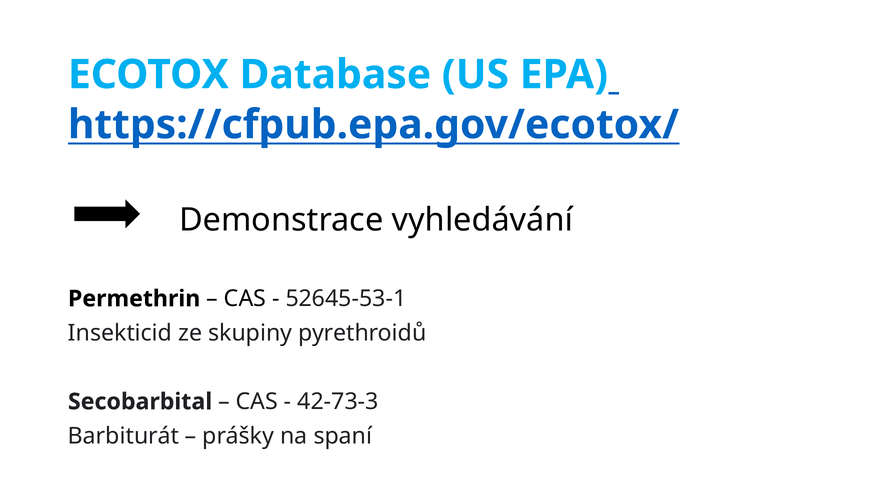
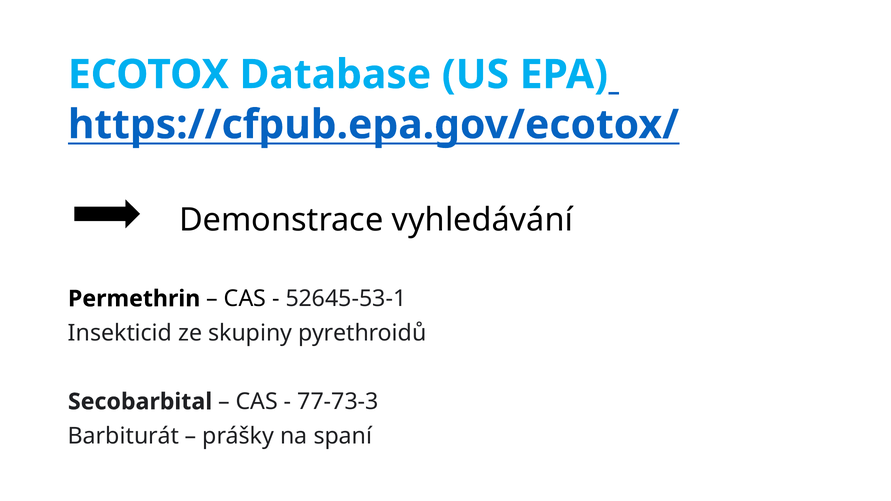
42-73-3: 42-73-3 -> 77-73-3
